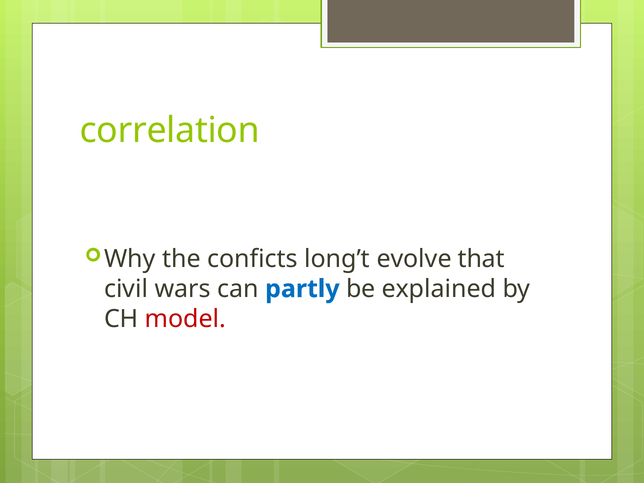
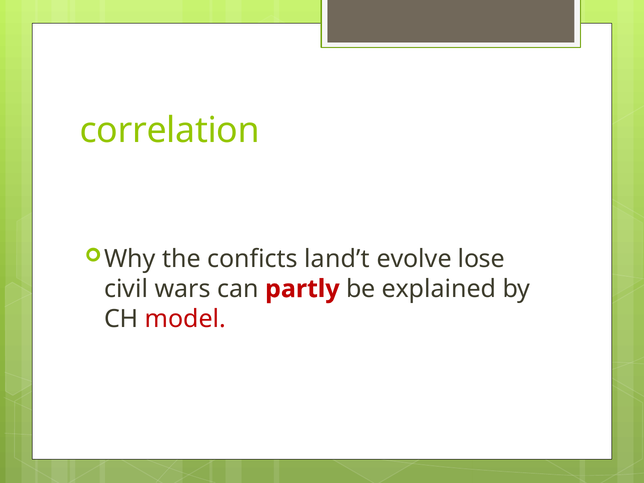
long’t: long’t -> land’t
that: that -> lose
partly colour: blue -> red
